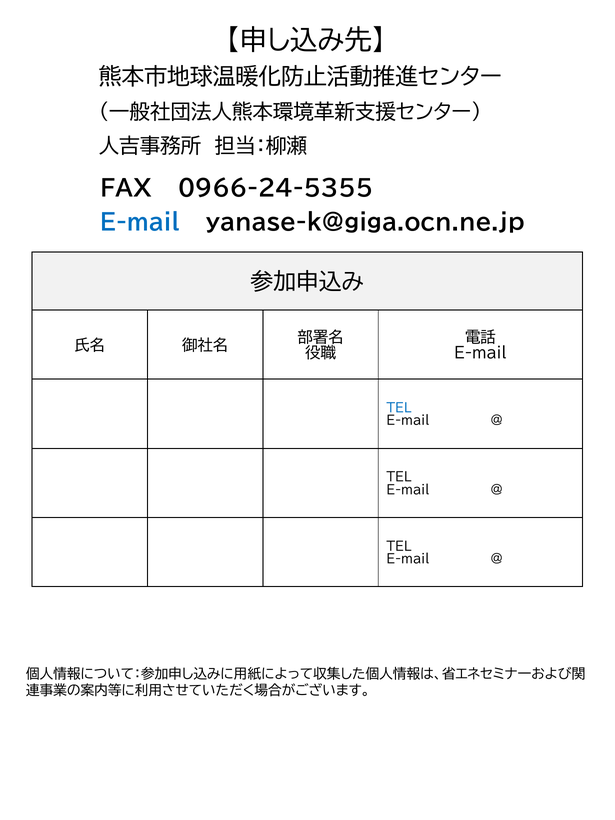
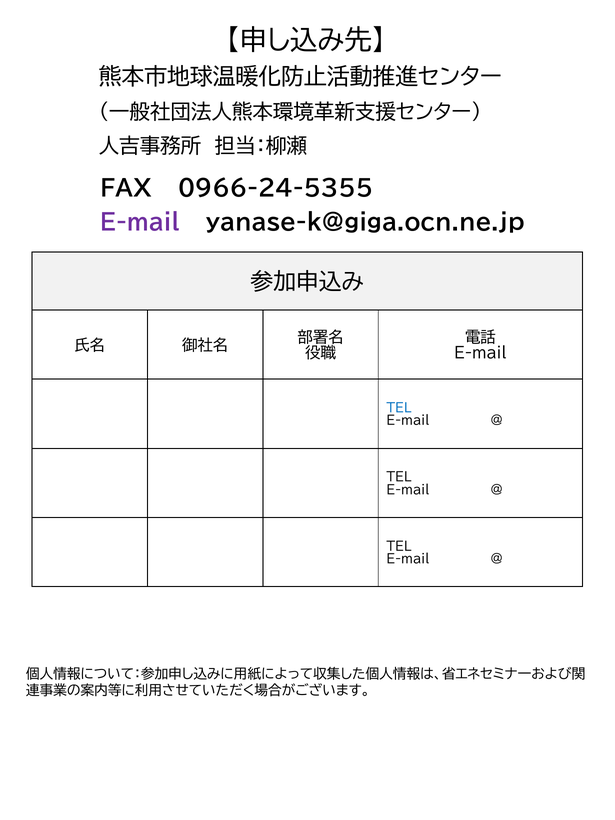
E-mail at (140, 223) colour: blue -> purple
